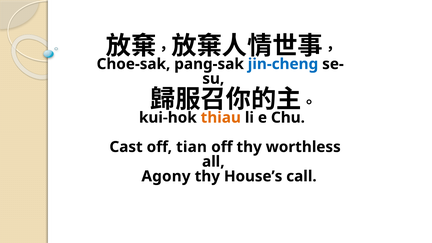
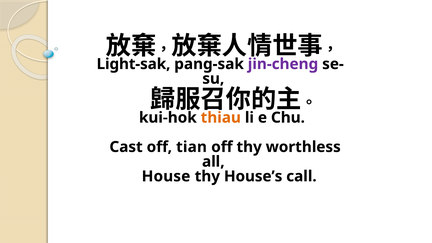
Choe-sak: Choe-sak -> Light-sak
jin-cheng colour: blue -> purple
Agony: Agony -> House
